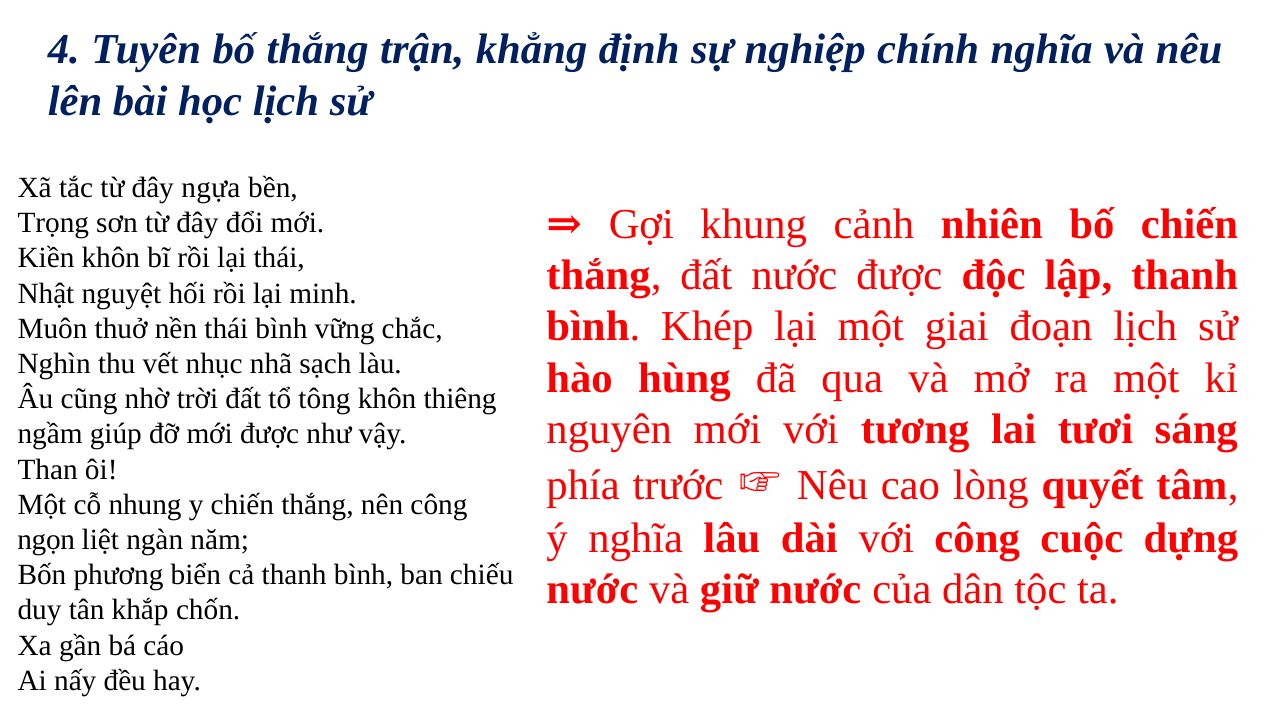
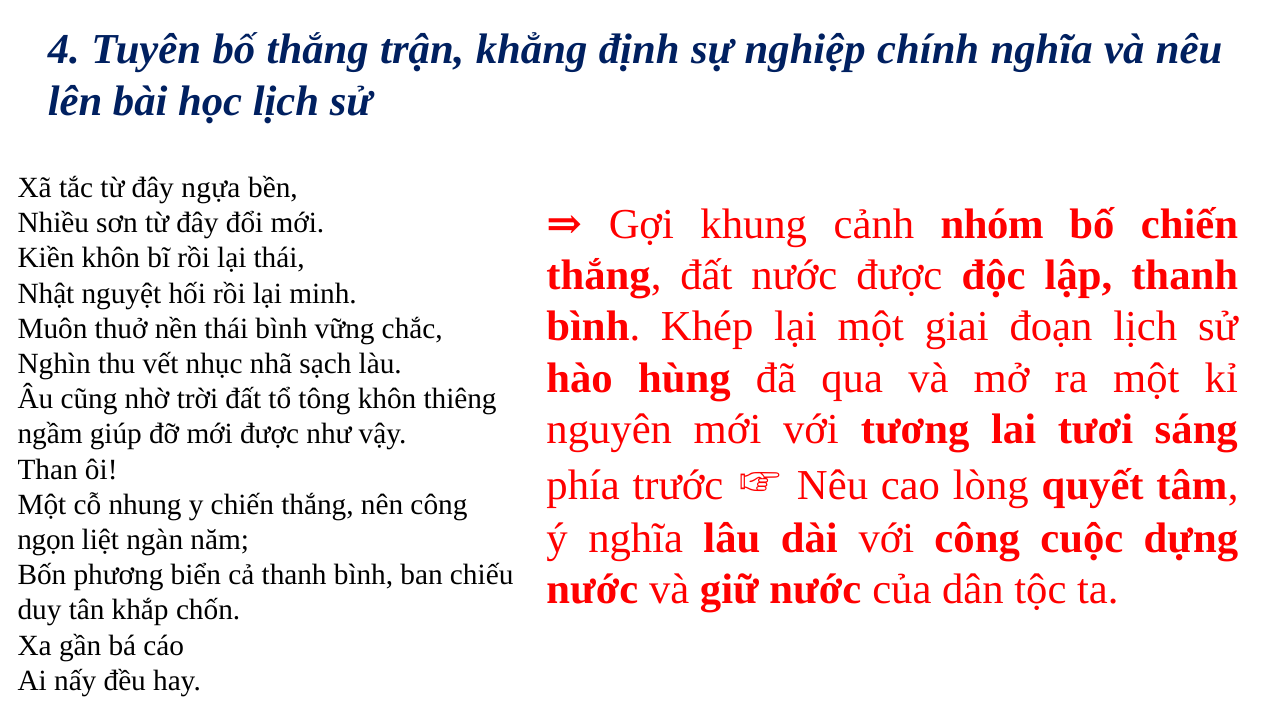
nhiên: nhiên -> nhóm
Trọng: Trọng -> Nhiều
